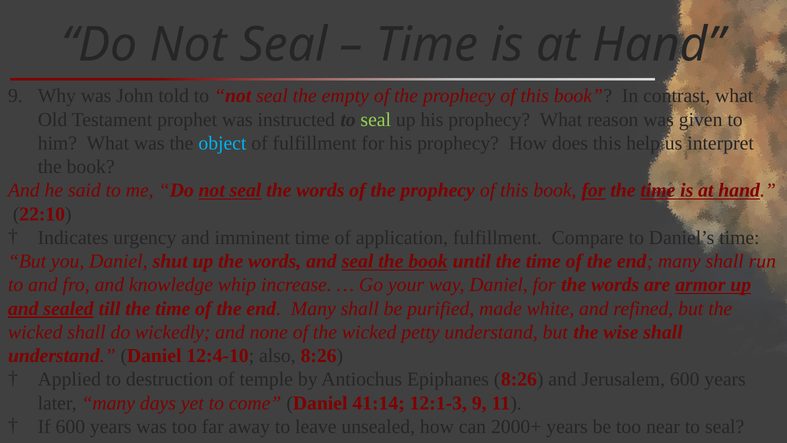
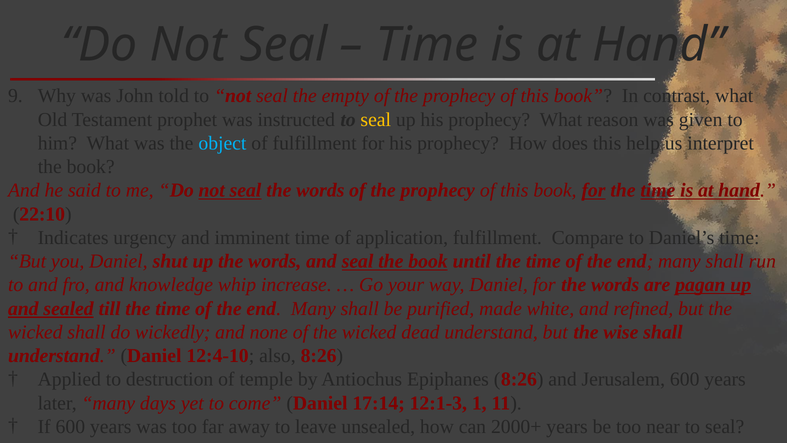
seal at (376, 119) colour: light green -> yellow
armor: armor -> pagan
petty: petty -> dead
41:14: 41:14 -> 17:14
12:1-3 9: 9 -> 1
